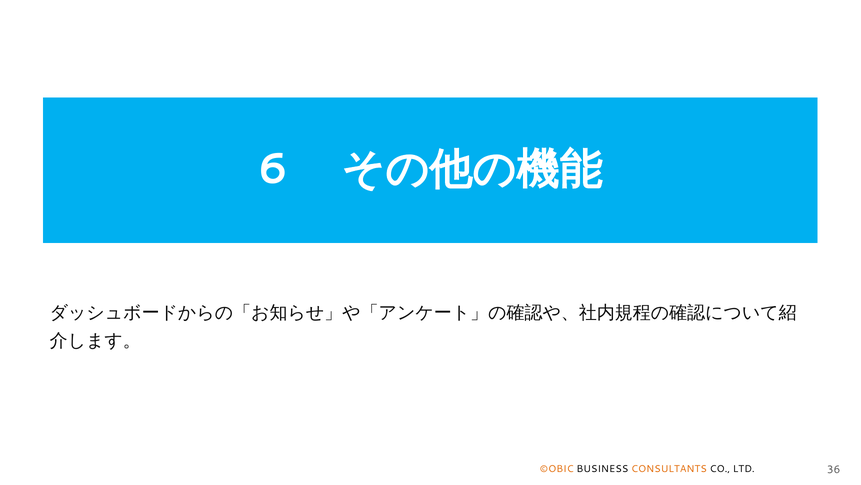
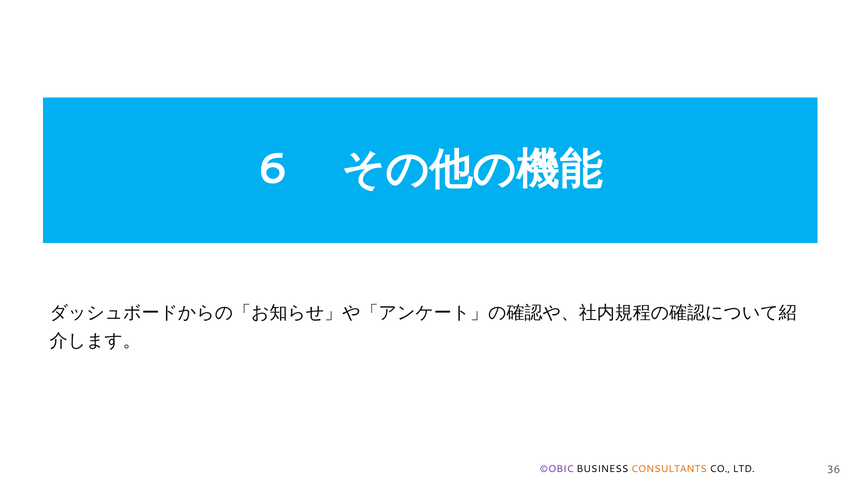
©OBIC colour: orange -> purple
